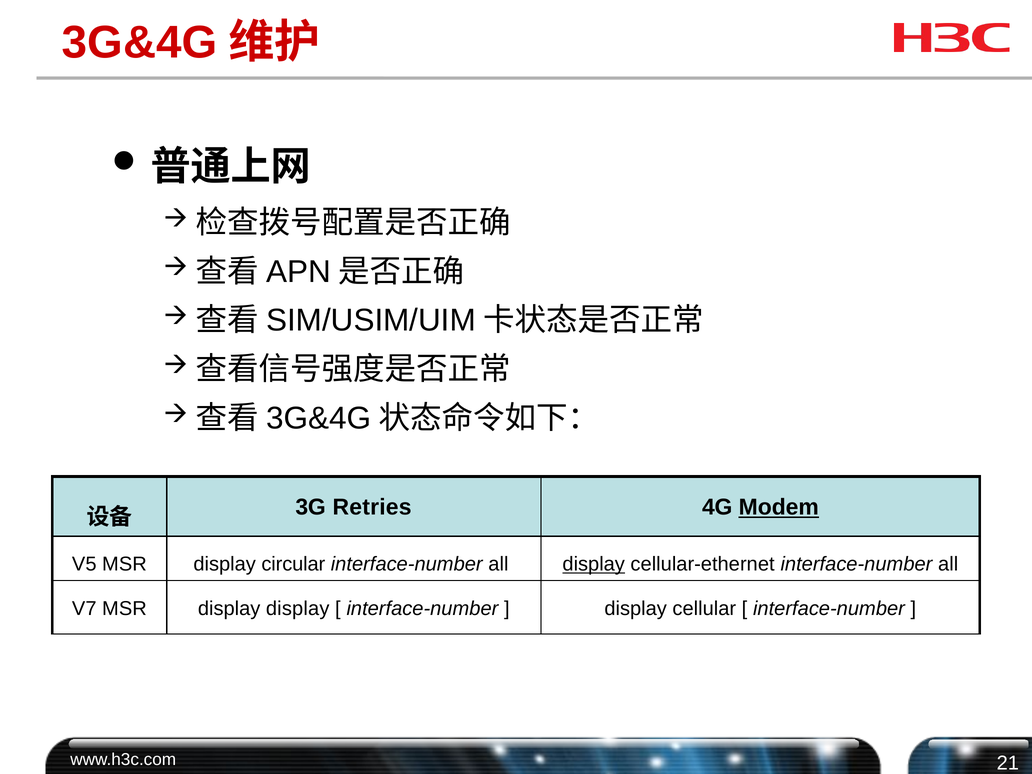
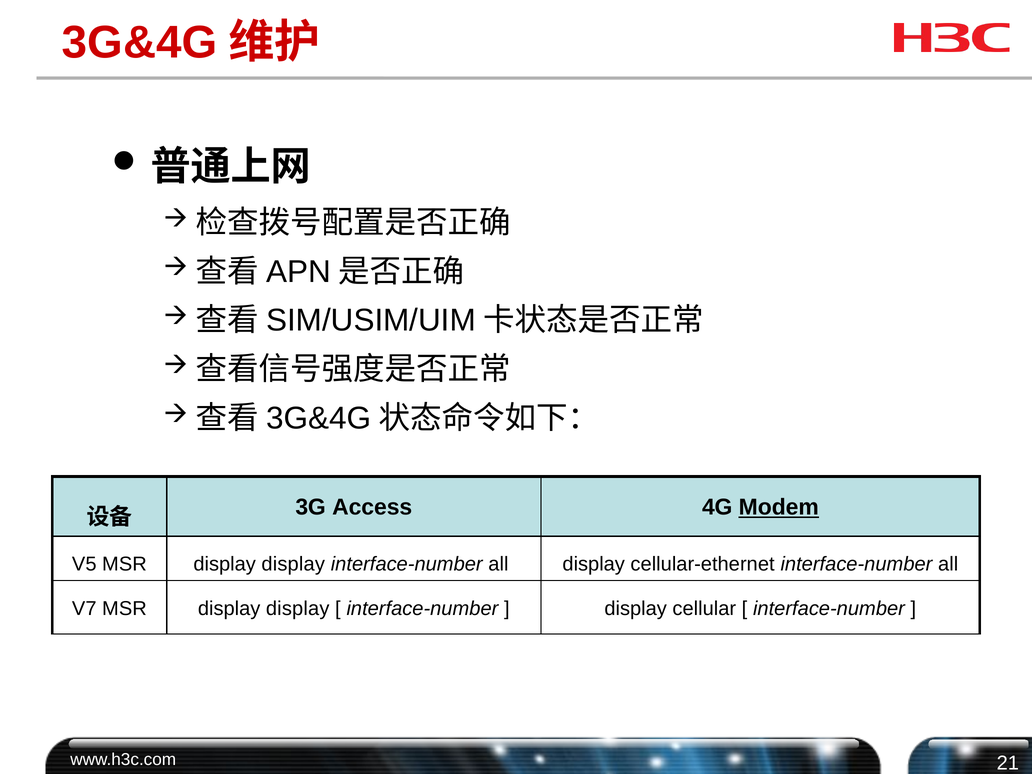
Retries: Retries -> Access
V5 MSR display circular: circular -> display
display at (594, 564) underline: present -> none
